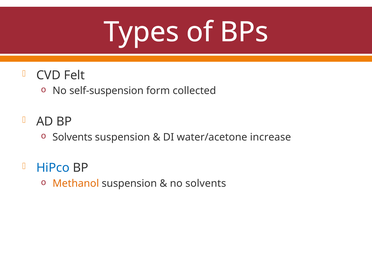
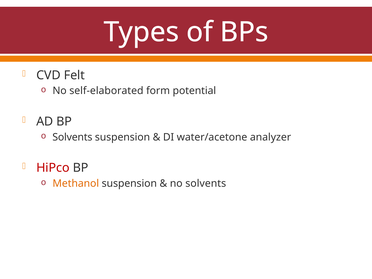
self-suspension: self-suspension -> self-elaborated
collected: collected -> potential
increase: increase -> analyzer
HiPco colour: blue -> red
